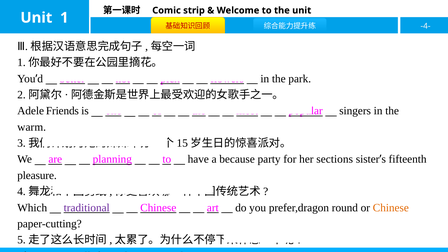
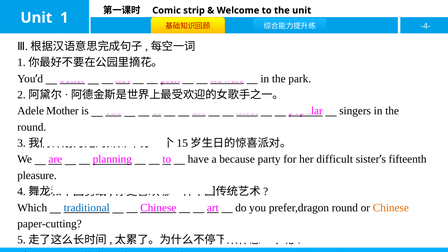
Friends: Friends -> Mother
warm at (32, 127): warm -> round
sections: sections -> difficult
traditional colour: purple -> blue
